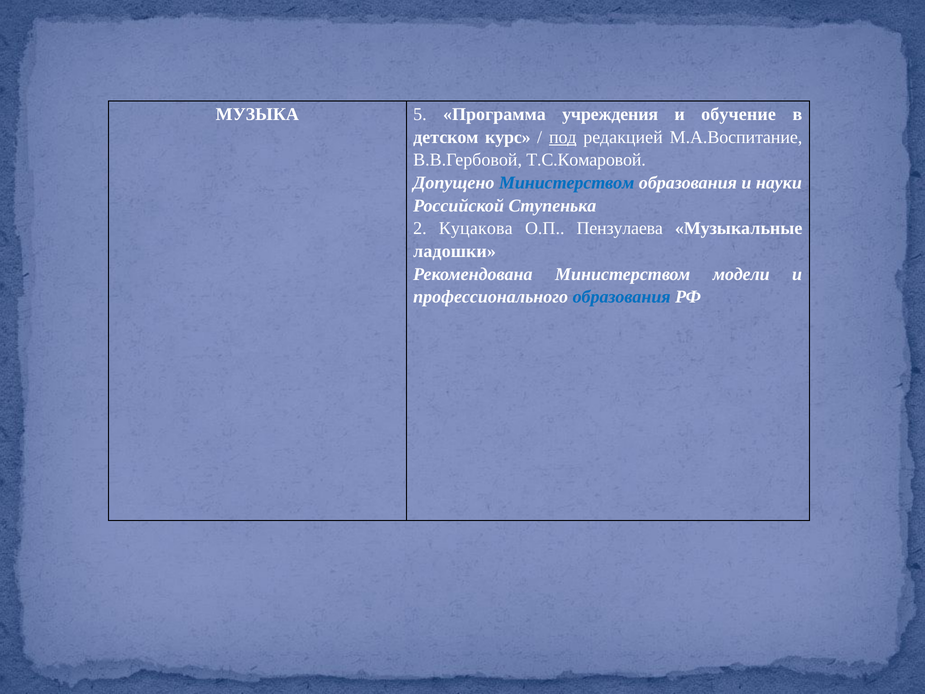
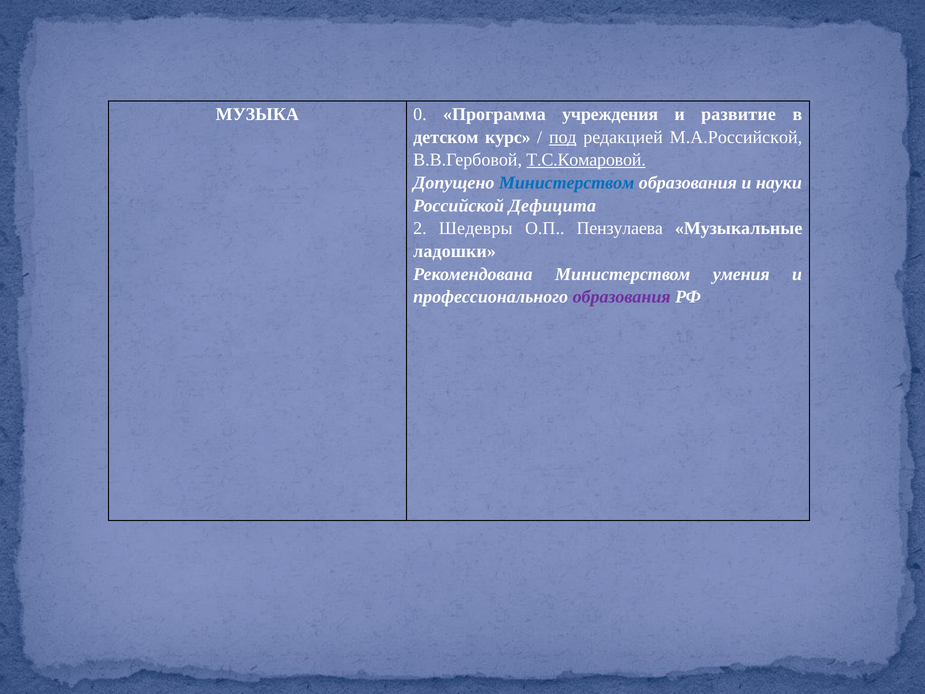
5: 5 -> 0
обучение: обучение -> развитие
М.А.Воспитание: М.А.Воспитание -> М.А.Российской
Т.С.Комаровой underline: none -> present
Ступенька: Ступенька -> Дефицита
Куцакова: Куцакова -> Шедевры
модели: модели -> умения
образования at (622, 297) colour: blue -> purple
